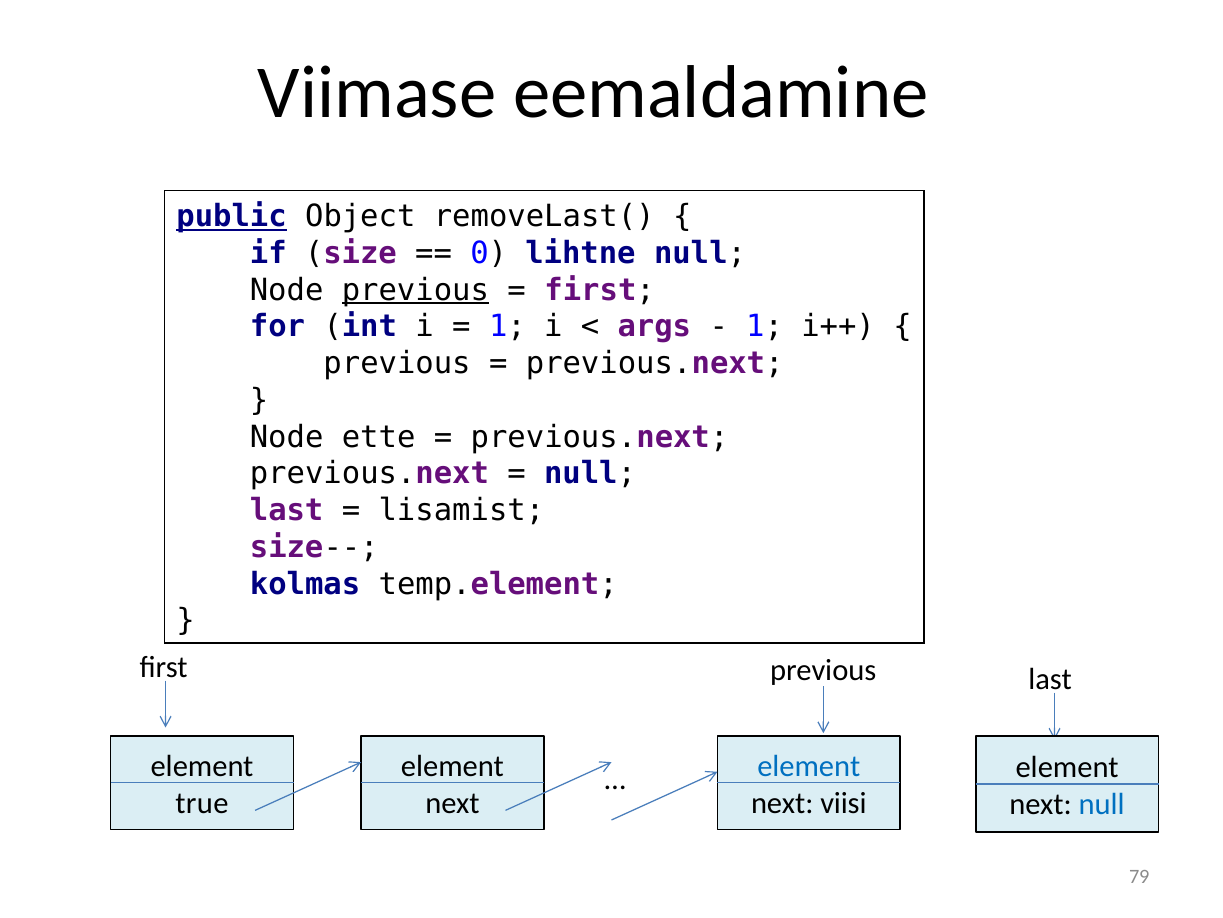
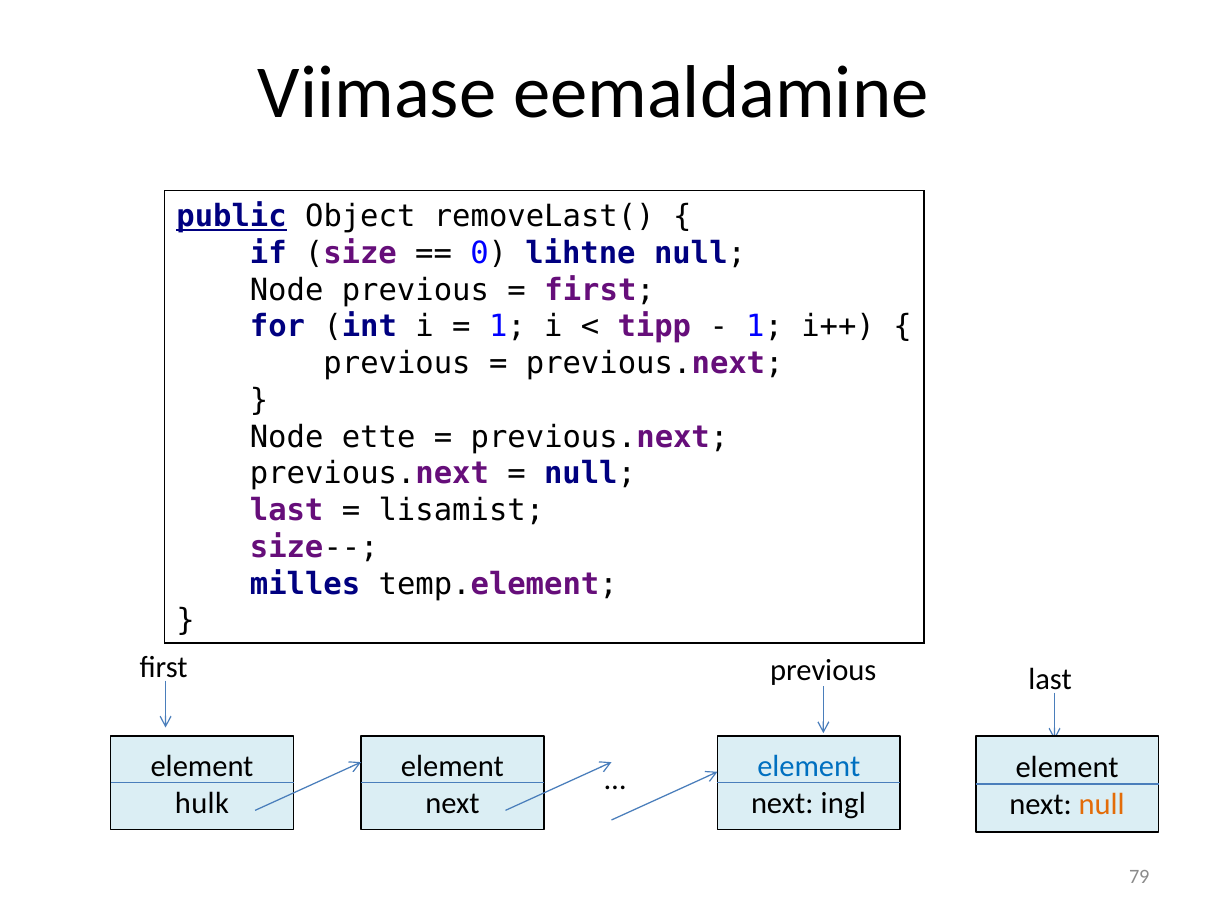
previous at (415, 290) underline: present -> none
args: args -> tipp
kolmas: kolmas -> milles
true: true -> hulk
viisi: viisi -> ingl
null at (1102, 804) colour: blue -> orange
